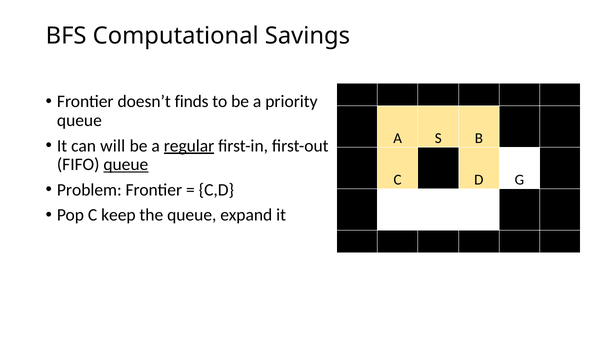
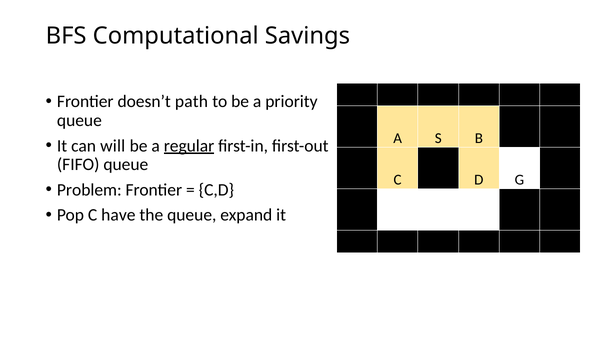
finds: finds -> path
queue at (126, 164) underline: present -> none
keep: keep -> have
